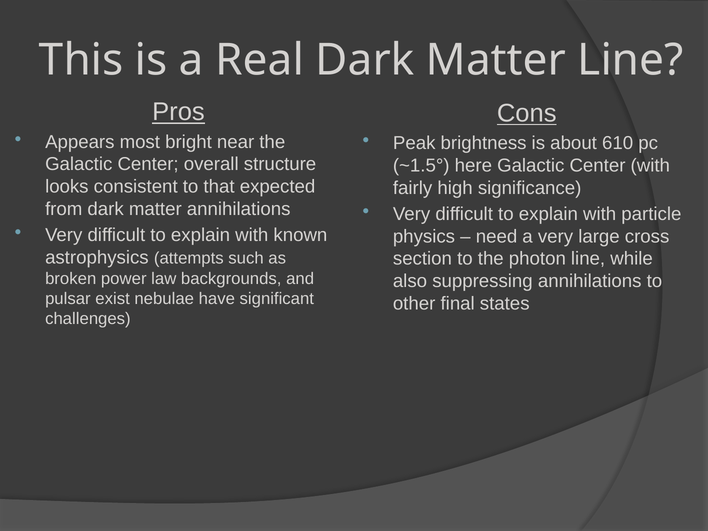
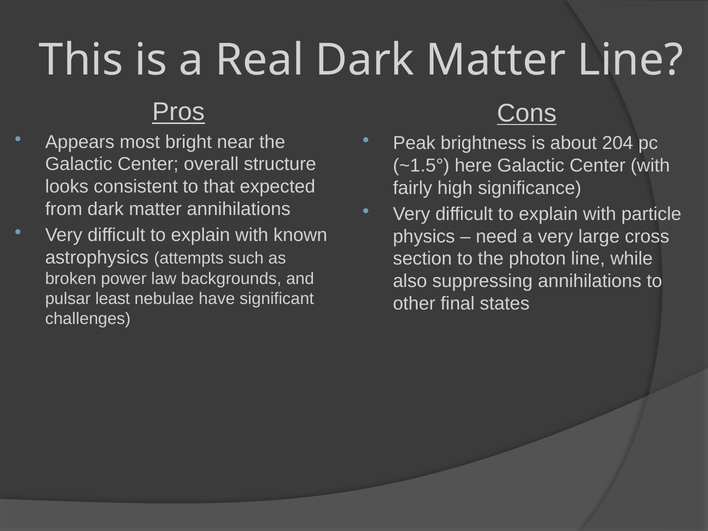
610: 610 -> 204
exist: exist -> least
